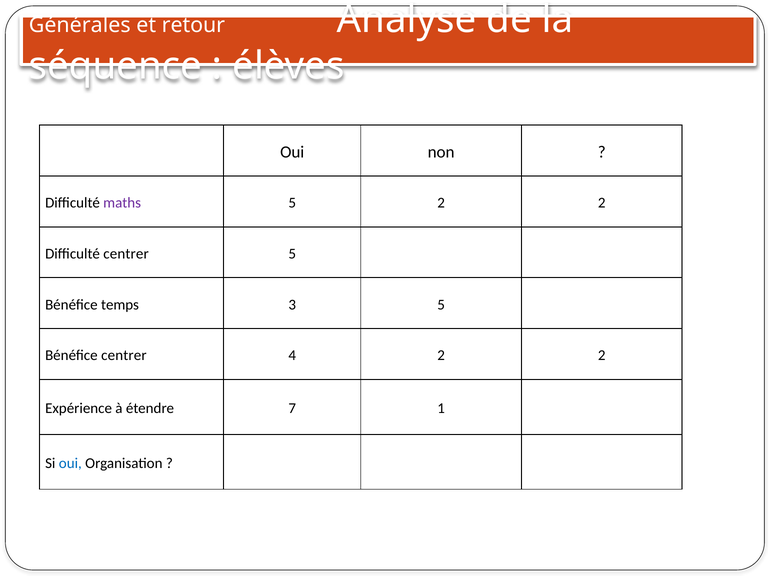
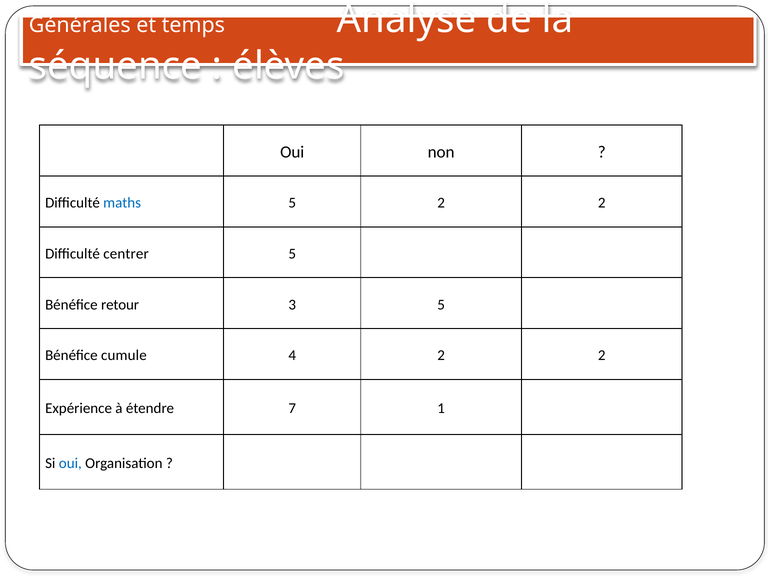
retour: retour -> temps
maths colour: purple -> blue
temps: temps -> retour
Bénéfice centrer: centrer -> cumule
